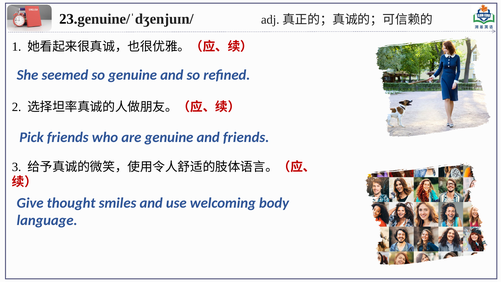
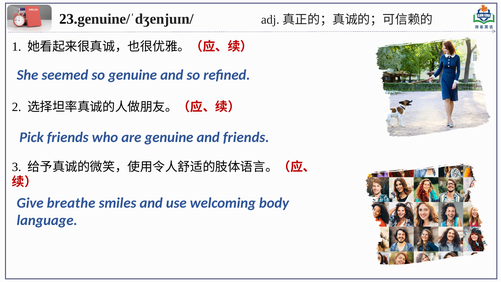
thought: thought -> breathe
